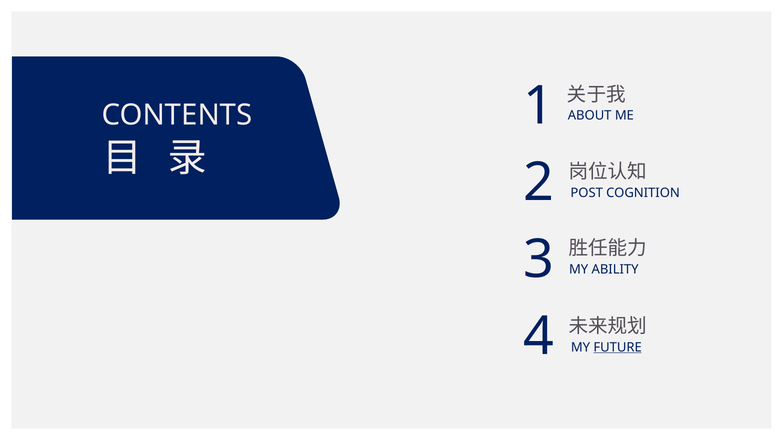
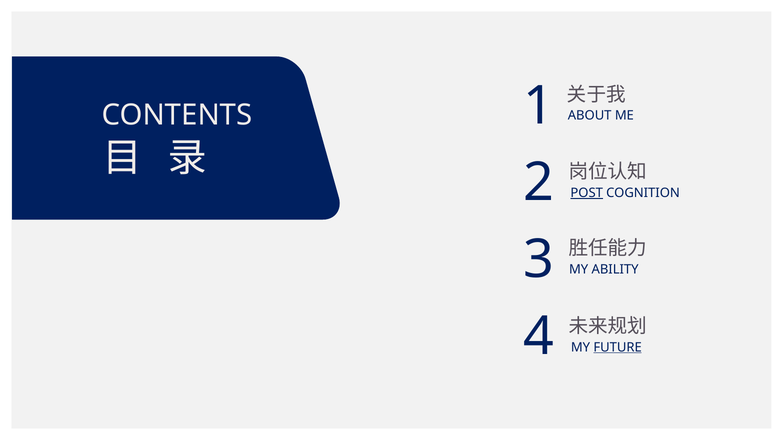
POST underline: none -> present
